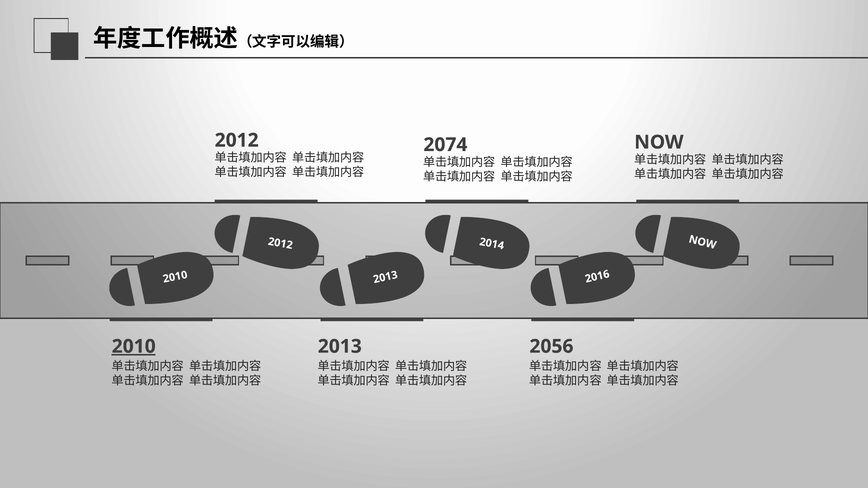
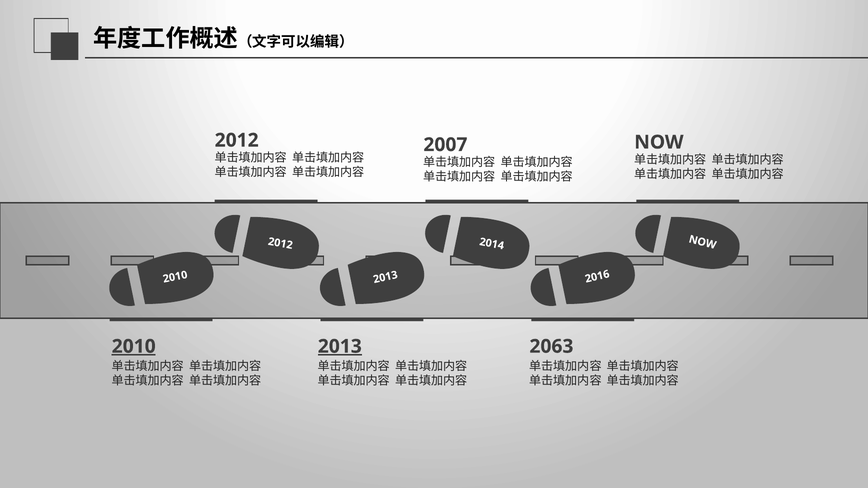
2074: 2074 -> 2007
2013 at (340, 347) underline: none -> present
2056: 2056 -> 2063
